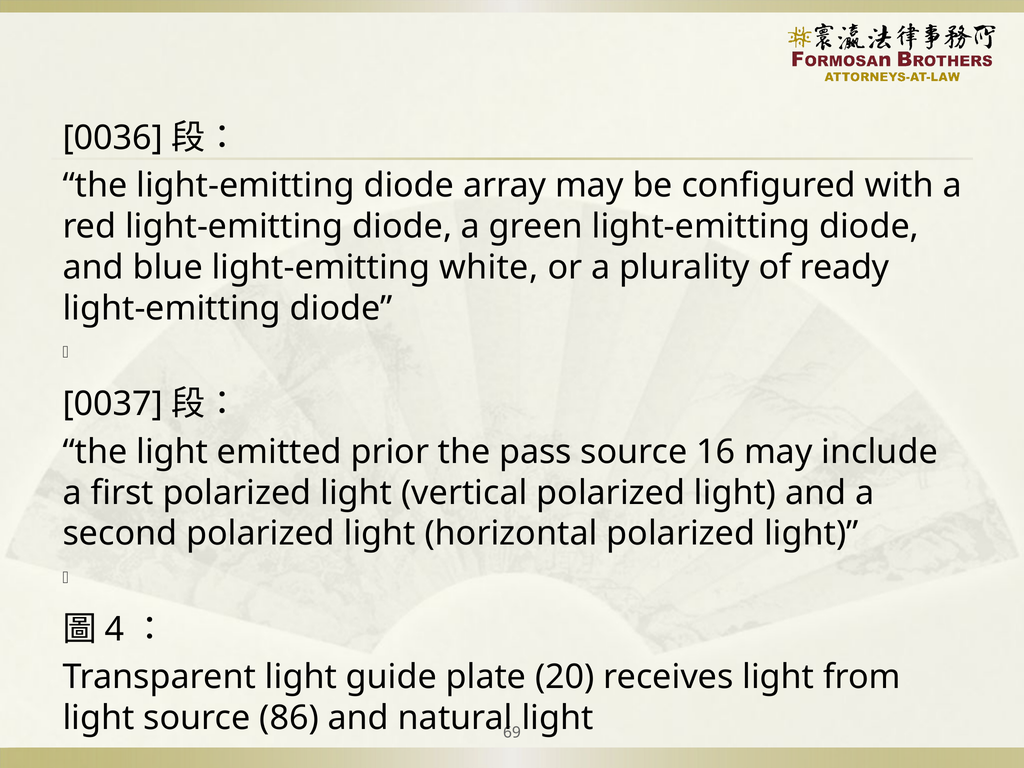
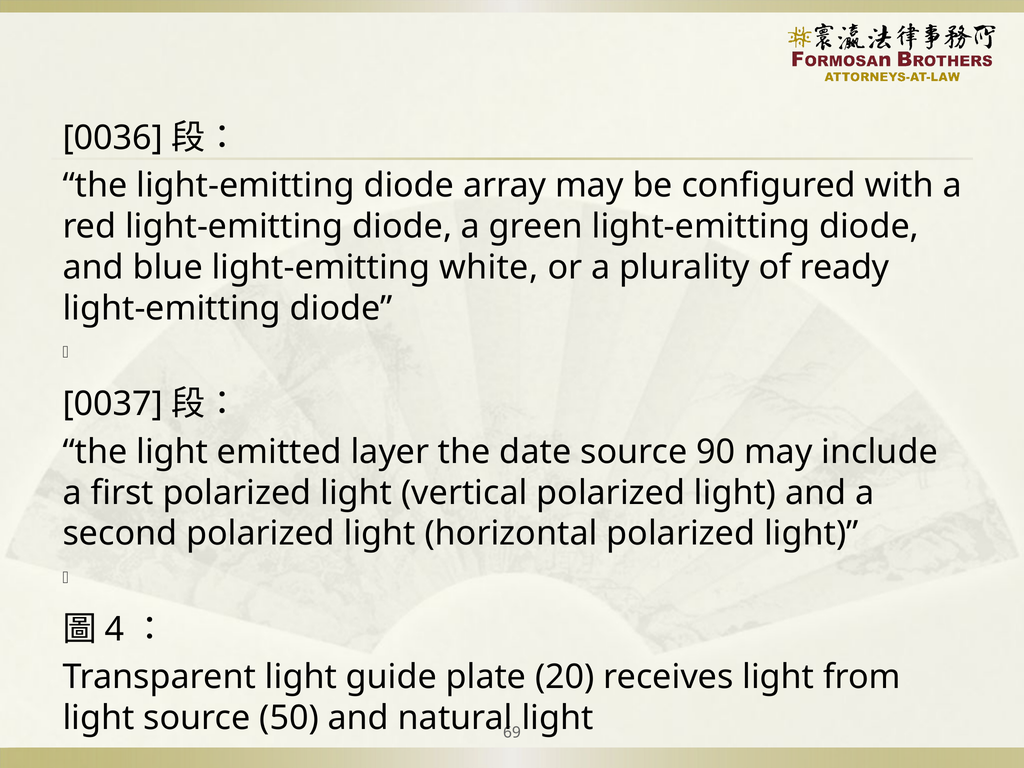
prior: prior -> layer
pass: pass -> date
16: 16 -> 90
86: 86 -> 50
